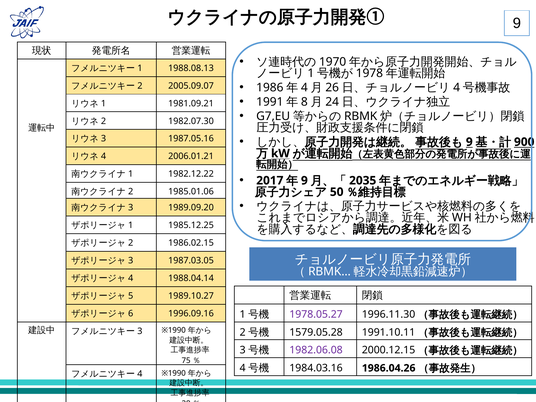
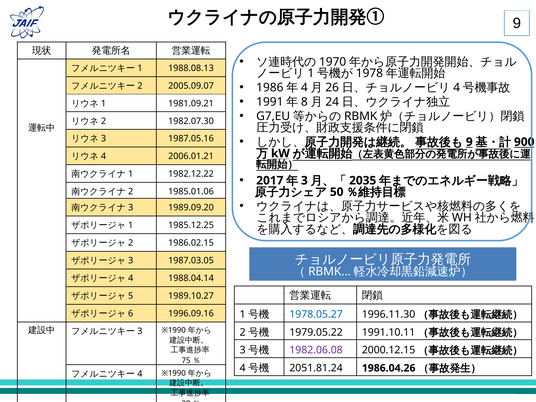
9 at (304, 181): 9 -> 3
1978.05.27 colour: purple -> blue
1579.05.28: 1579.05.28 -> 1979.05.22
1984.03.16: 1984.03.16 -> 2051.81.24
